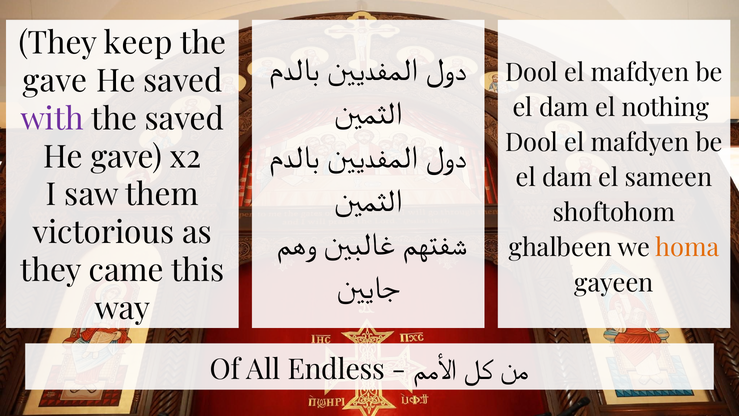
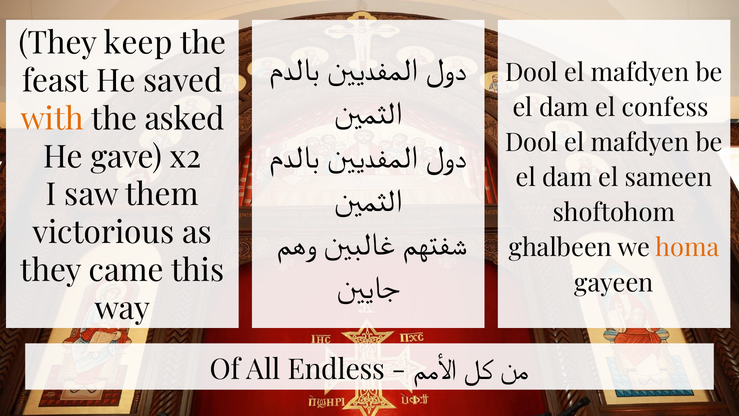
gave at (55, 81): gave -> feast
nothing: nothing -> confess
with colour: purple -> orange
the saved: saved -> asked
